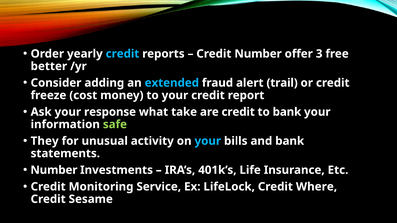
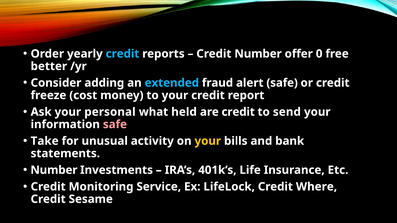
3: 3 -> 0
alert trail: trail -> safe
response: response -> personal
take: take -> held
to bank: bank -> send
safe at (115, 125) colour: light green -> pink
They: They -> Take
your at (208, 141) colour: light blue -> yellow
